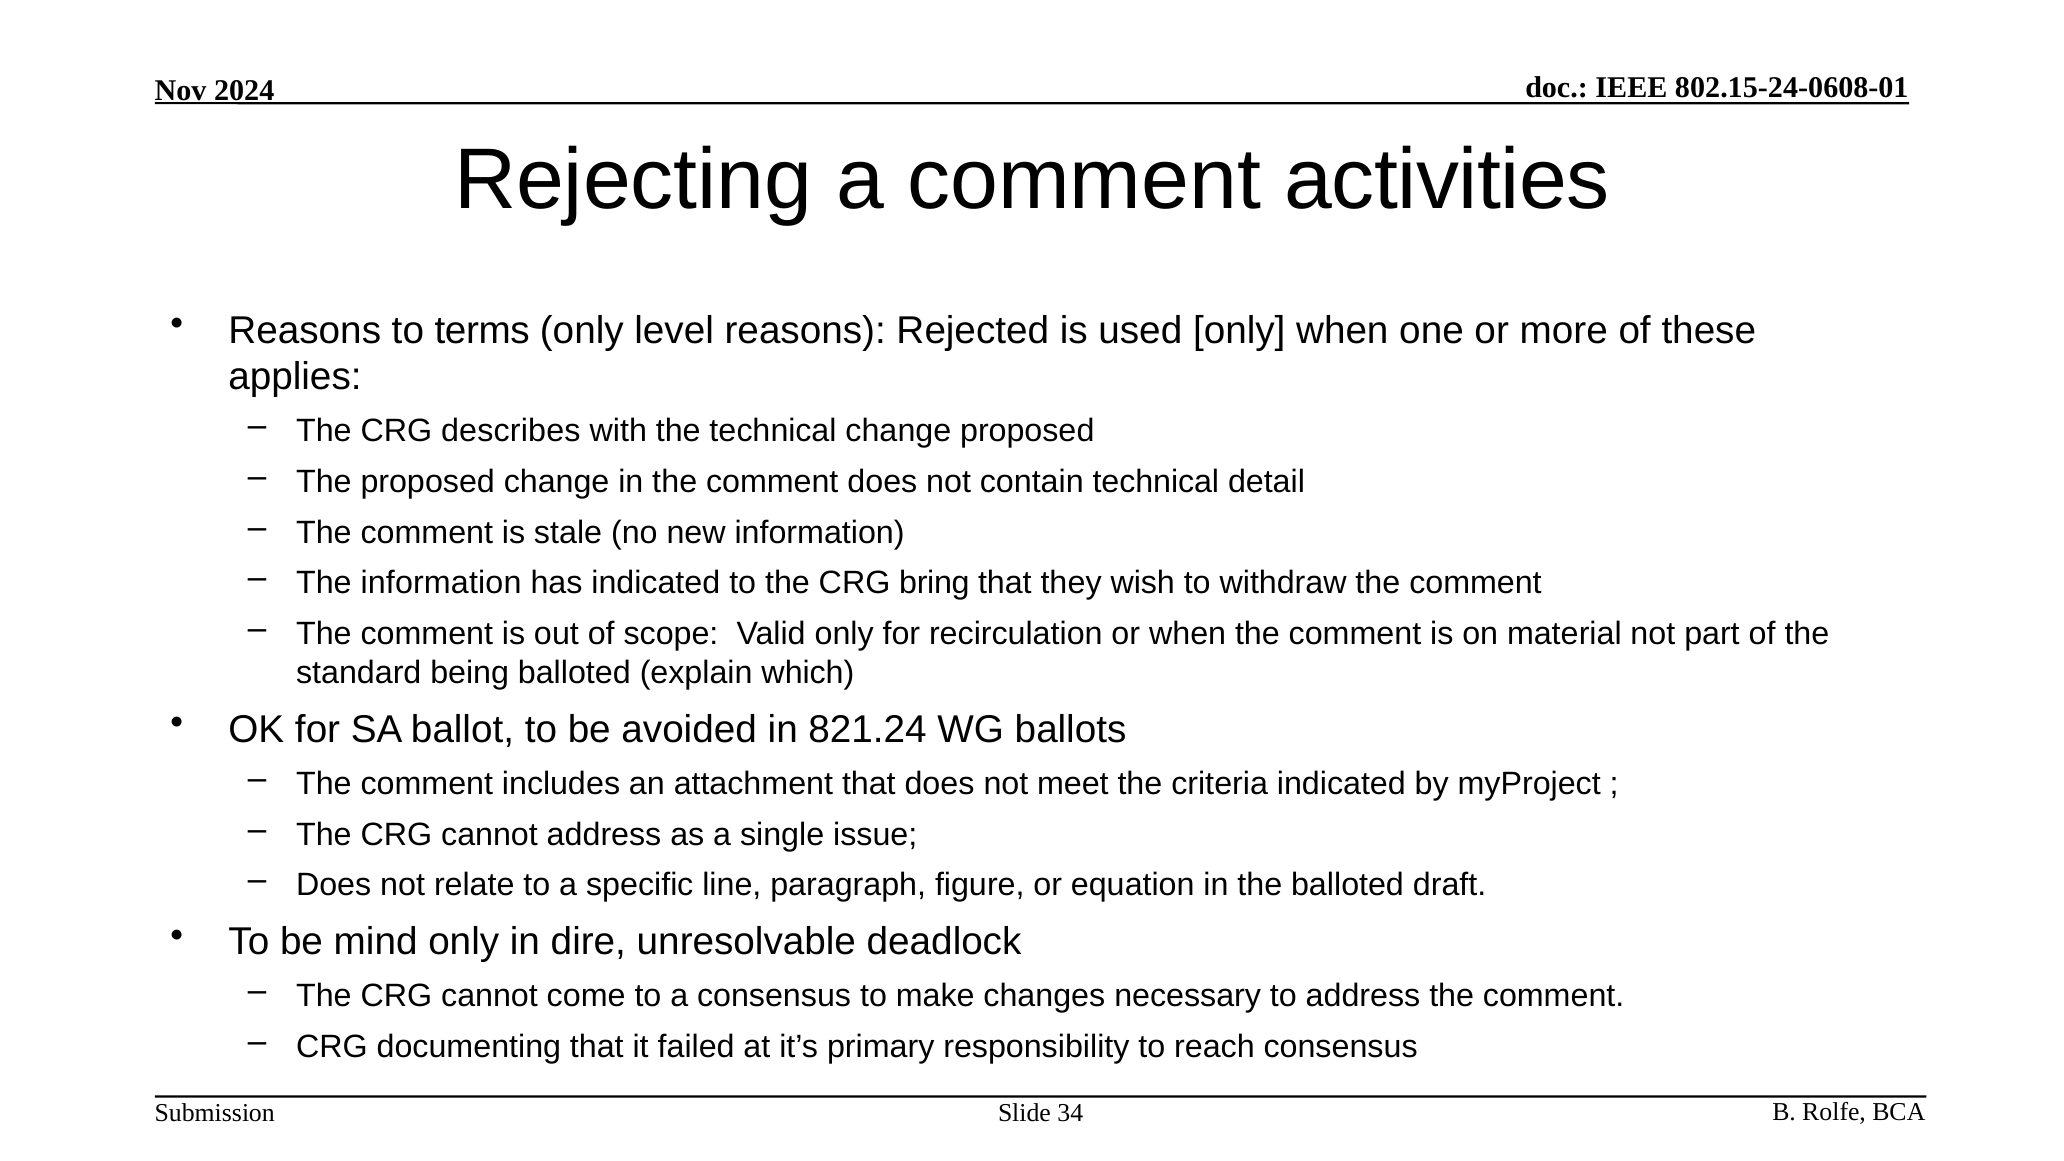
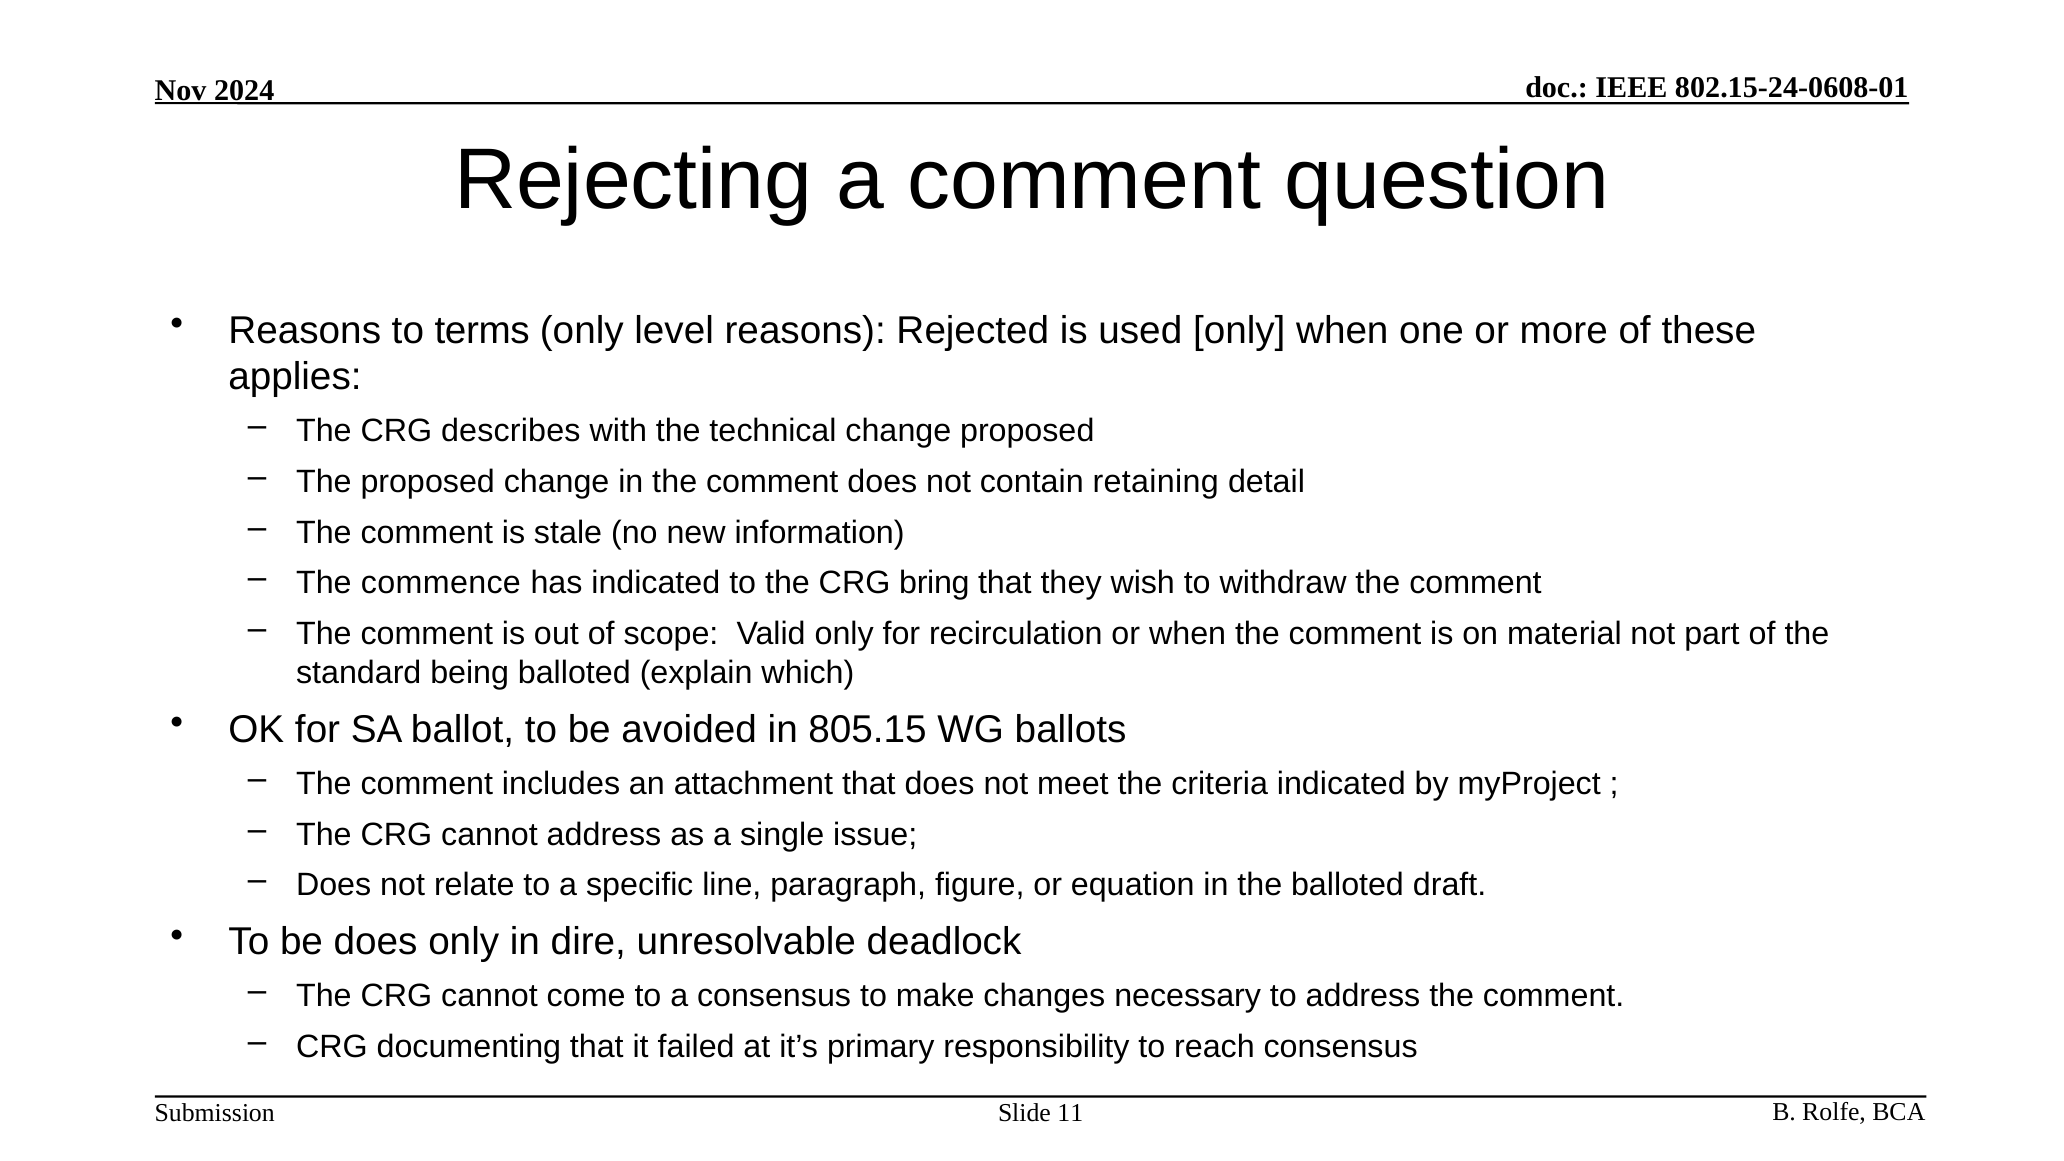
activities: activities -> question
contain technical: technical -> retaining
The information: information -> commence
821.24: 821.24 -> 805.15
be mind: mind -> does
34: 34 -> 11
